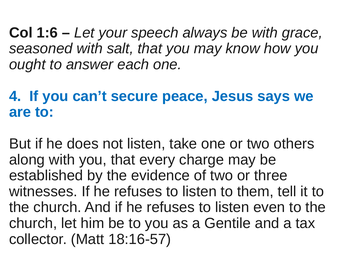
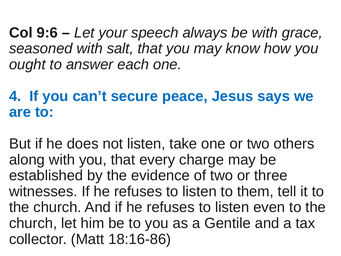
1:6: 1:6 -> 9:6
18:16-57: 18:16-57 -> 18:16-86
